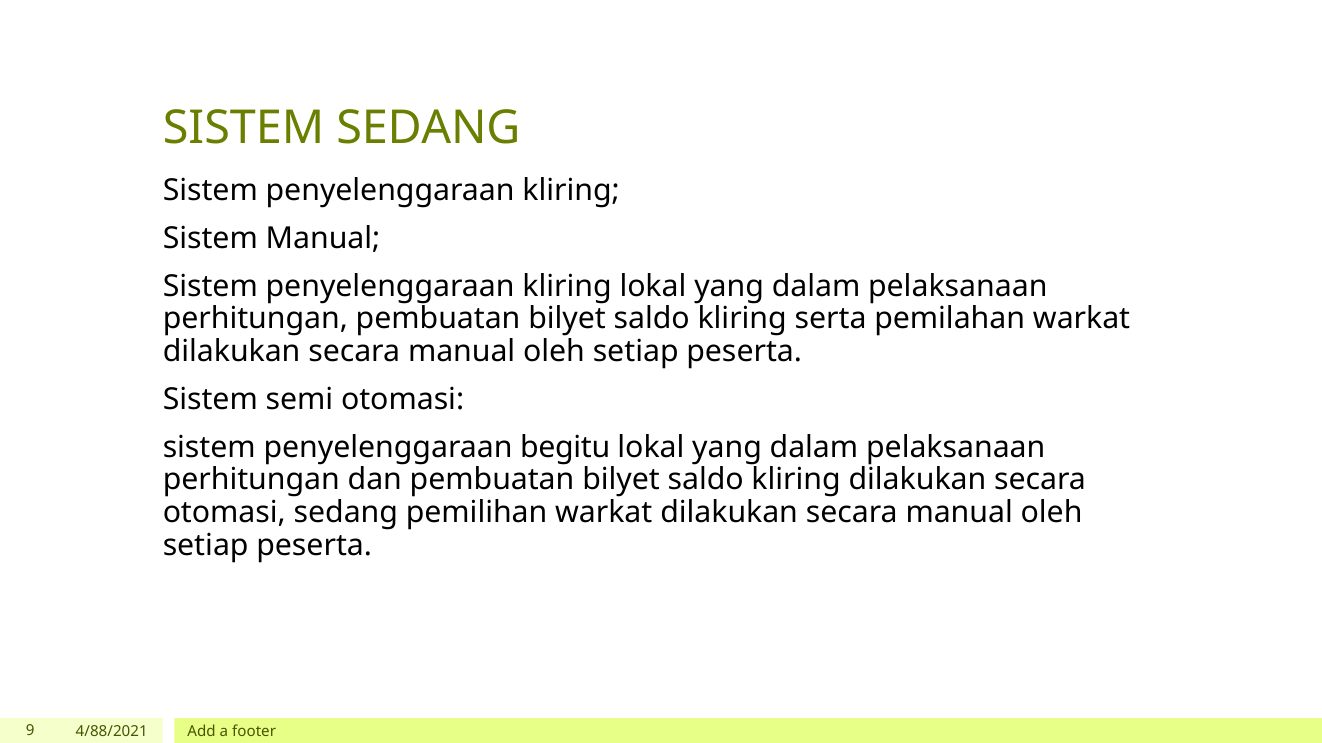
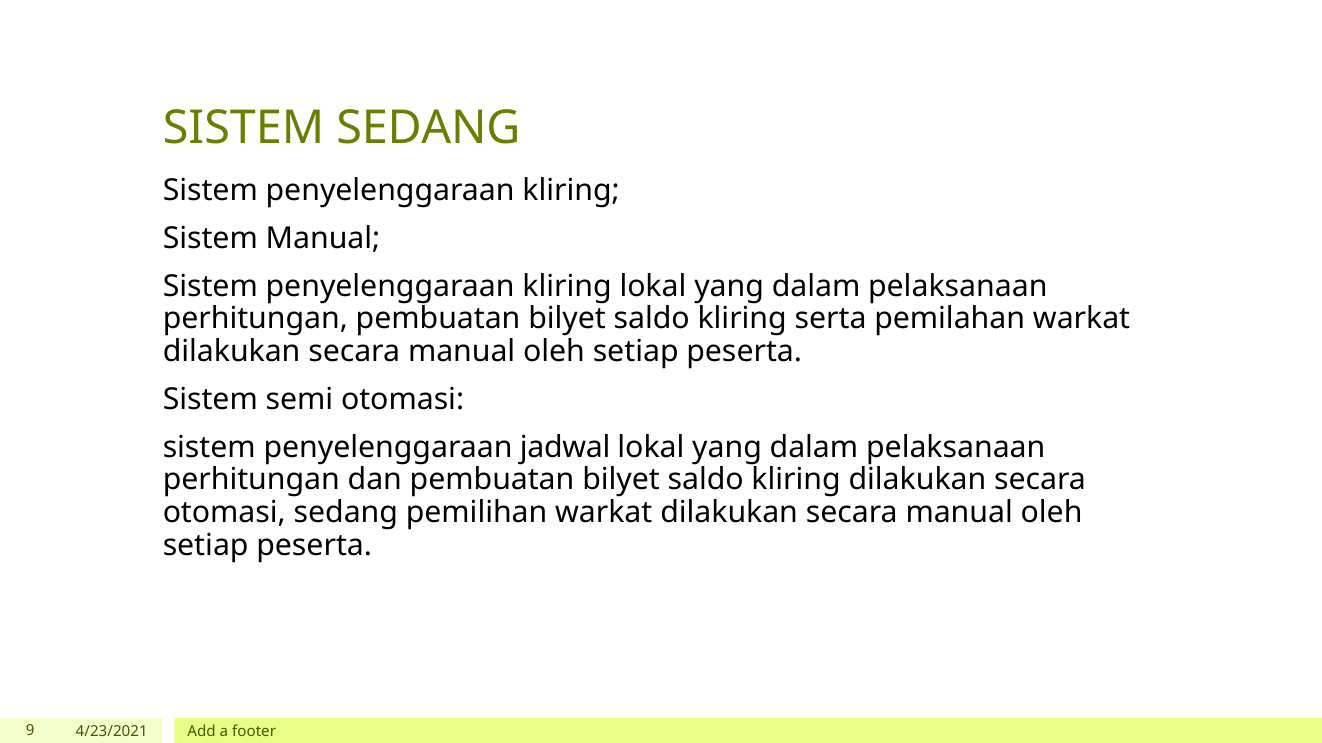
begitu: begitu -> jadwal
4/88/2021: 4/88/2021 -> 4/23/2021
